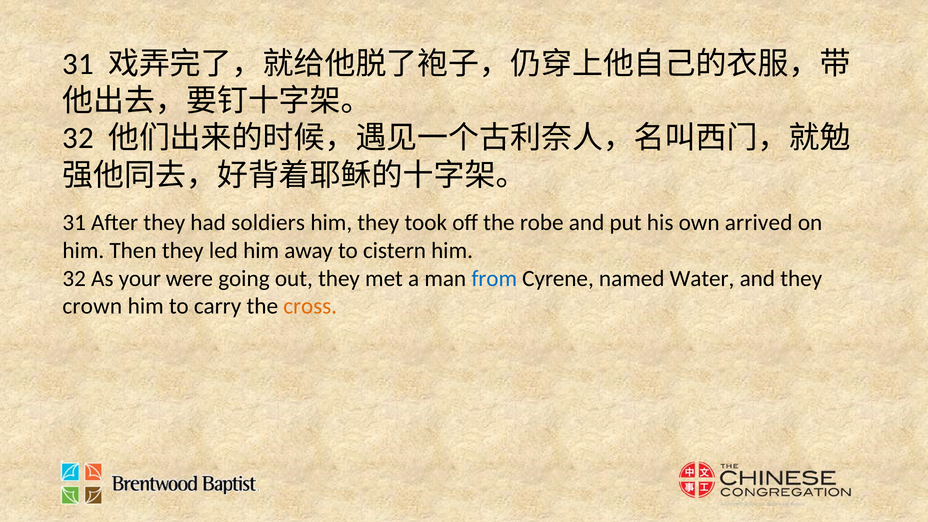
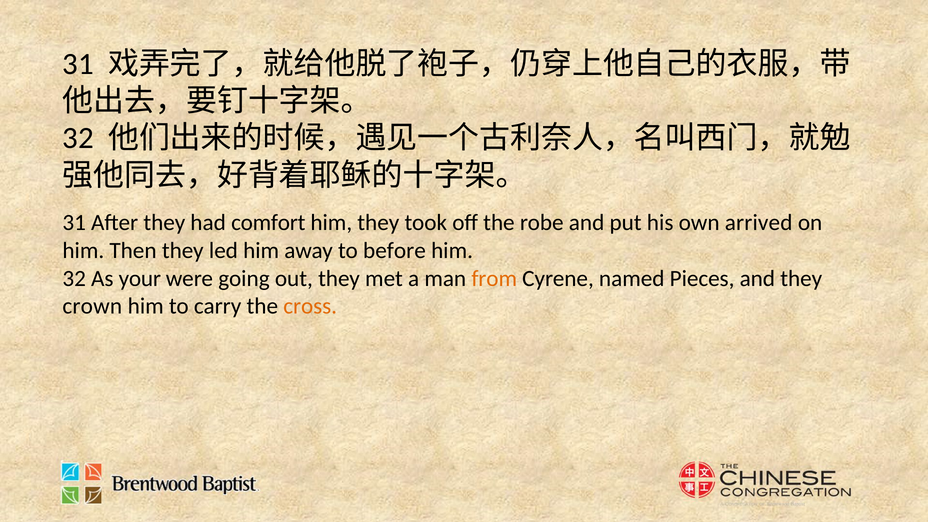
soldiers: soldiers -> comfort
cistern: cistern -> before
from colour: blue -> orange
Water: Water -> Pieces
